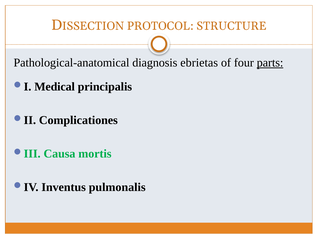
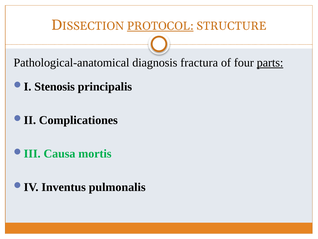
PROTOCOL underline: none -> present
ebrietas: ebrietas -> fractura
Medical: Medical -> Stenosis
